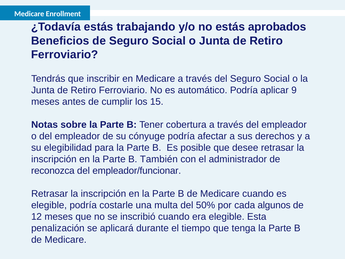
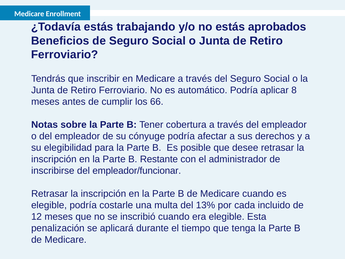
9: 9 -> 8
15: 15 -> 66
También: También -> Restante
reconozca: reconozca -> inscribirse
50%: 50% -> 13%
algunos: algunos -> incluido
